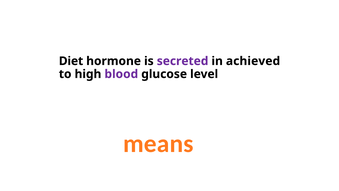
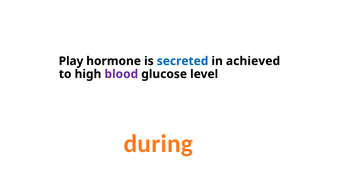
Diet: Diet -> Play
secreted colour: purple -> blue
means: means -> during
